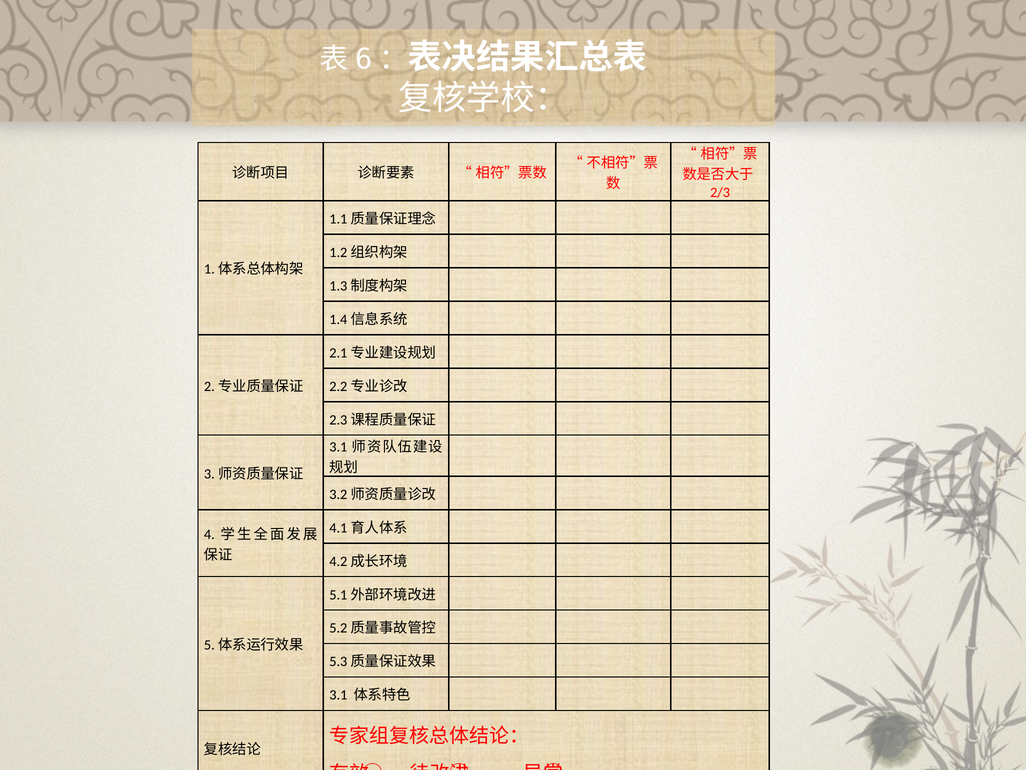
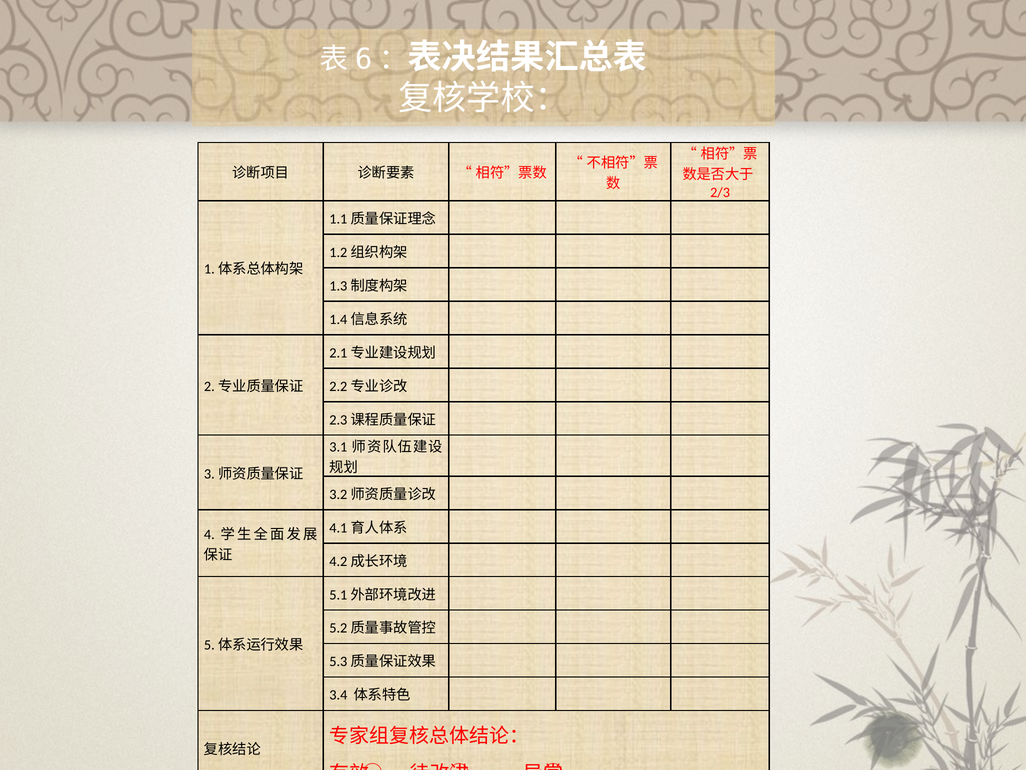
3.1 at (338, 695): 3.1 -> 3.4
